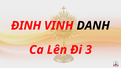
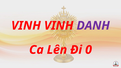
ĐINH at (26, 26): ĐINH -> VINH
DANH colour: black -> purple
3: 3 -> 0
